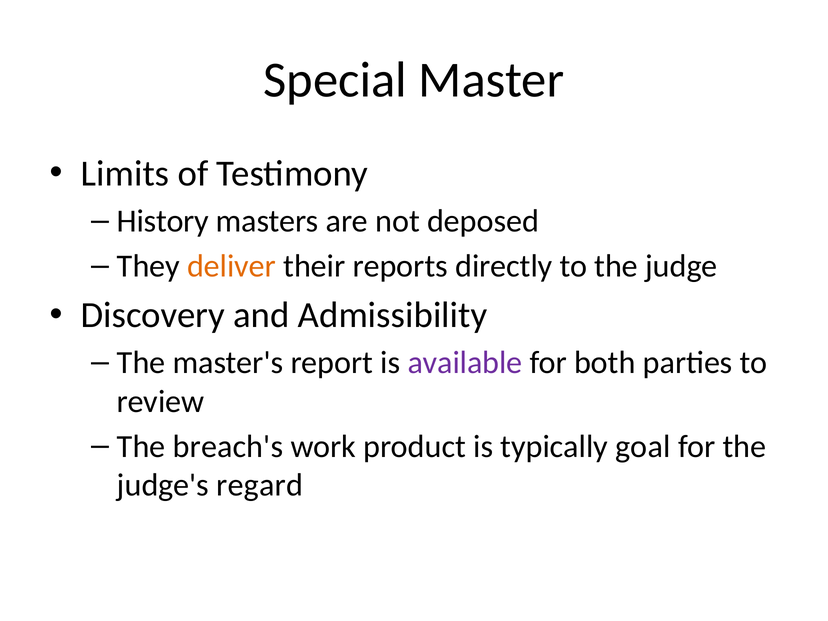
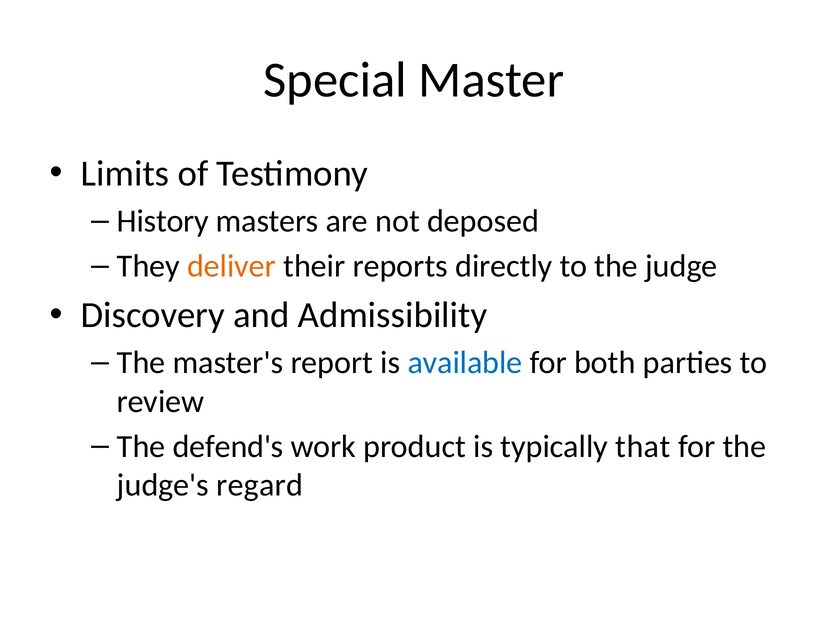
available colour: purple -> blue
breach's: breach's -> defend's
goal: goal -> that
